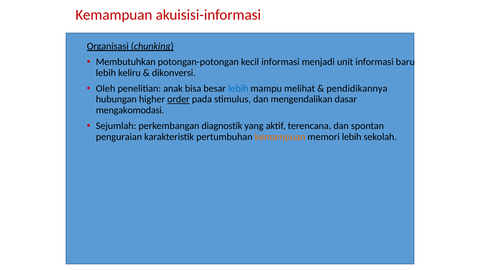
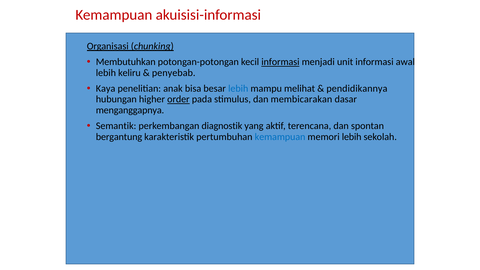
informasi at (280, 62) underline: none -> present
baru: baru -> awal
dikonversi: dikonversi -> penyebab
Oleh: Oleh -> Kaya
mengendalikan: mengendalikan -> membicarakan
mengakomodasi: mengakomodasi -> menganggapnya
Sejumlah: Sejumlah -> Semantik
penguraian: penguraian -> bergantung
kemampuan at (280, 137) colour: orange -> blue
